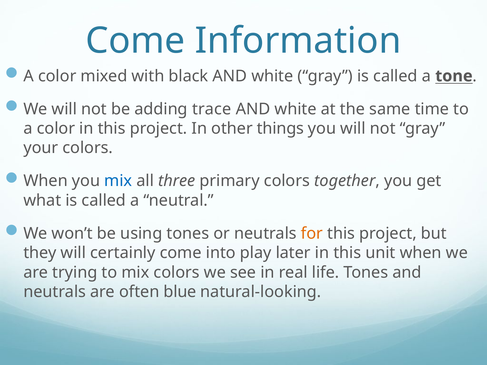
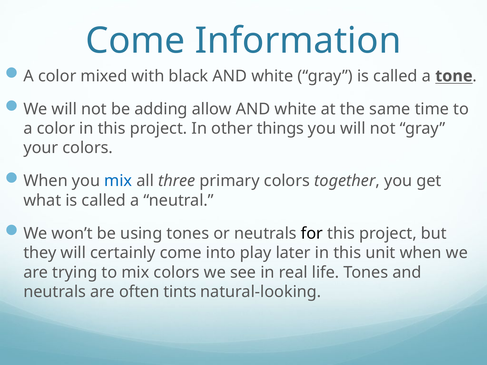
trace: trace -> allow
for colour: orange -> black
blue: blue -> tints
